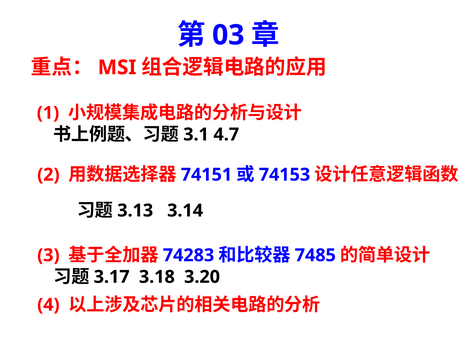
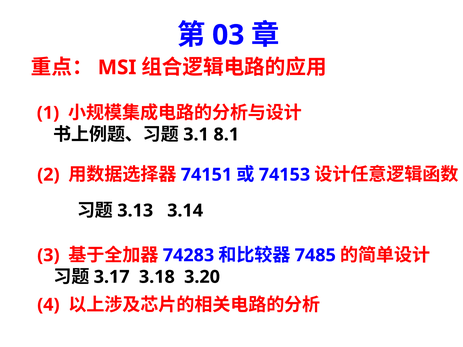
4.7: 4.7 -> 8.1
